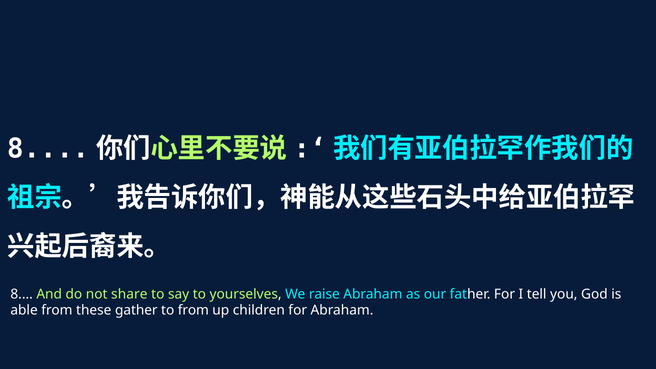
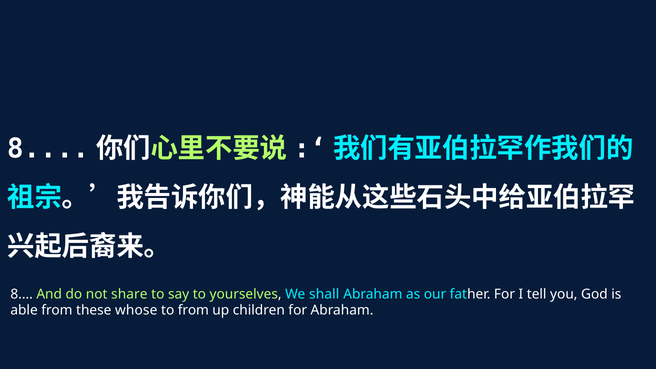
raise: raise -> shall
gather: gather -> whose
